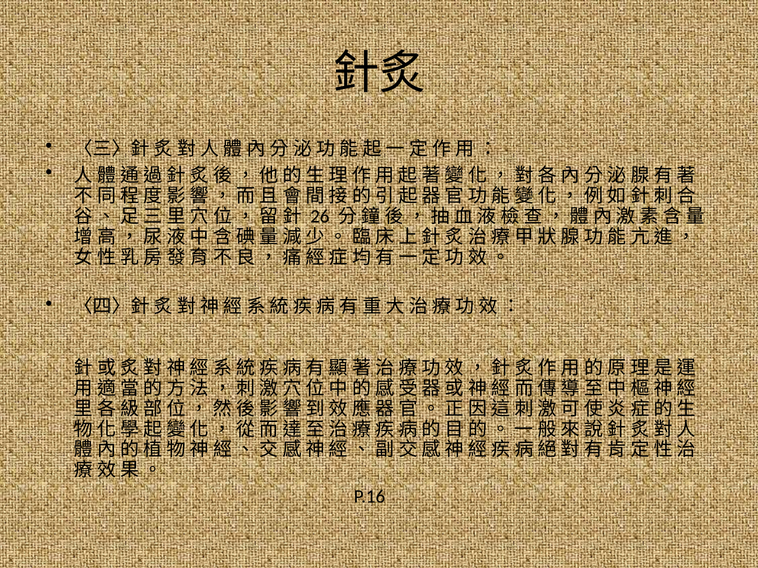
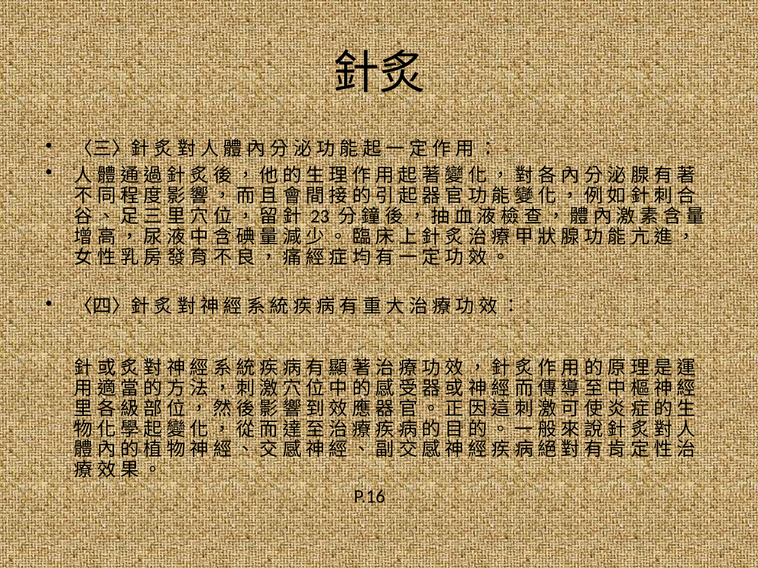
26: 26 -> 23
